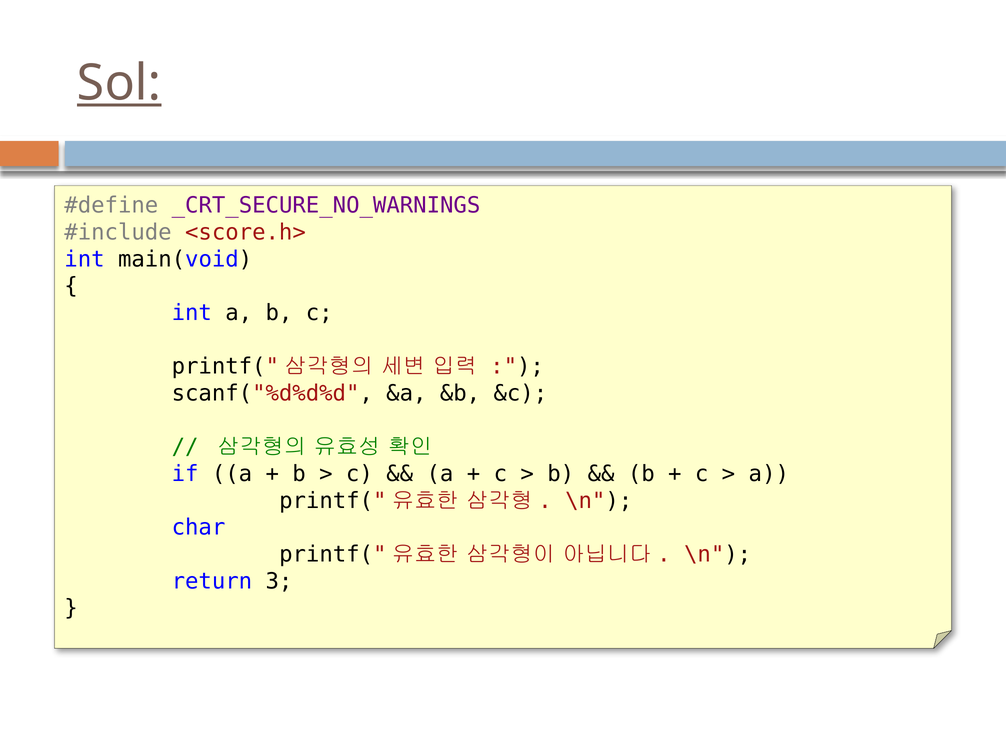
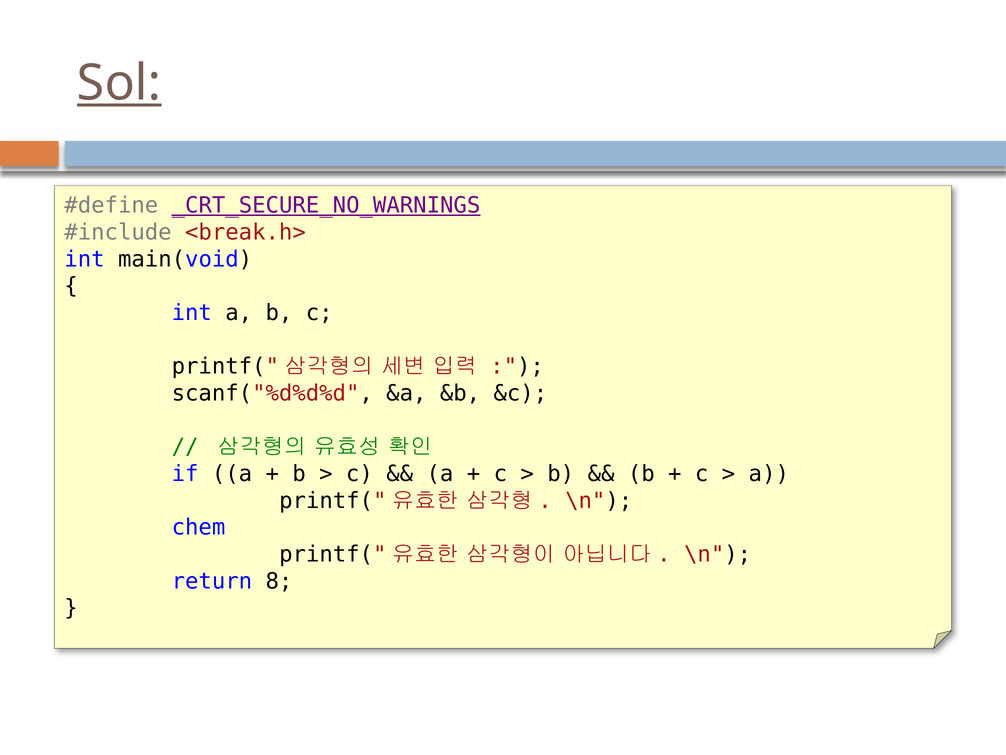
_CRT_SECURE_NO_WARNINGS underline: none -> present
<score.h>: <score.h> -> <break.h>
char: char -> chem
3: 3 -> 8
